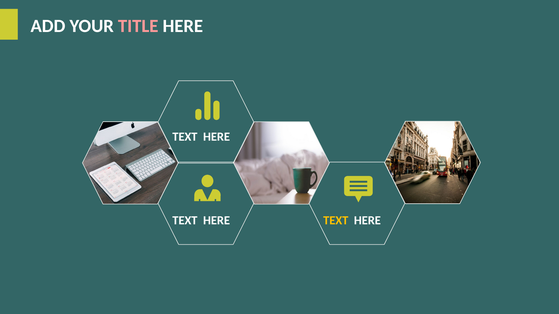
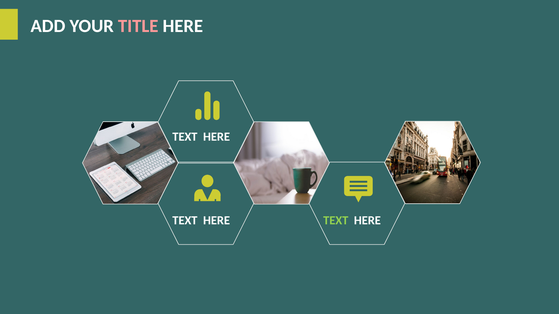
TEXT at (336, 221) colour: yellow -> light green
